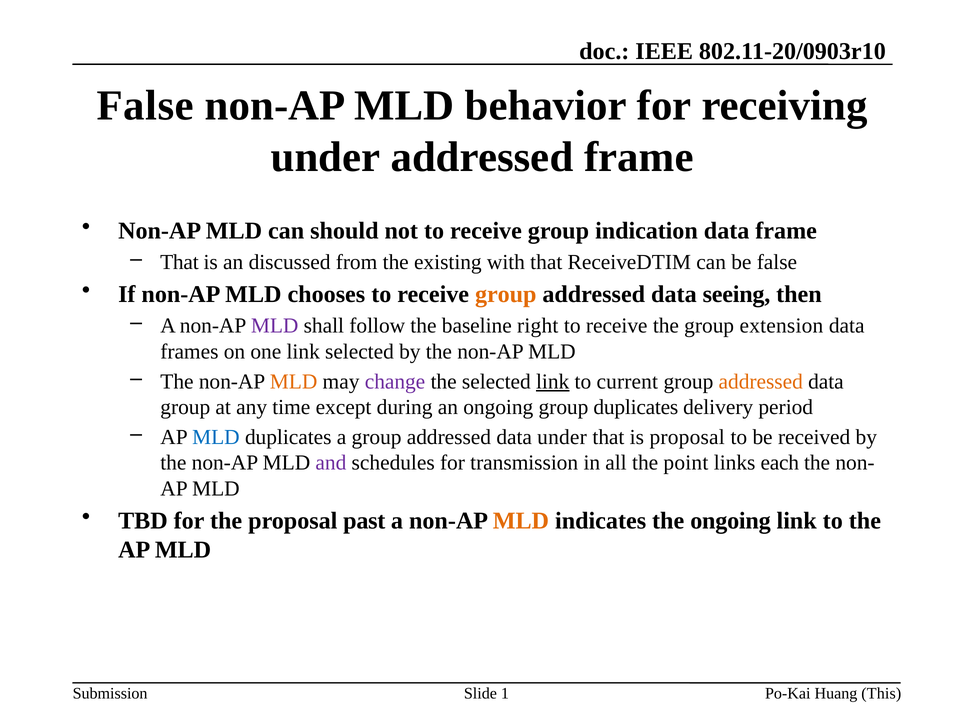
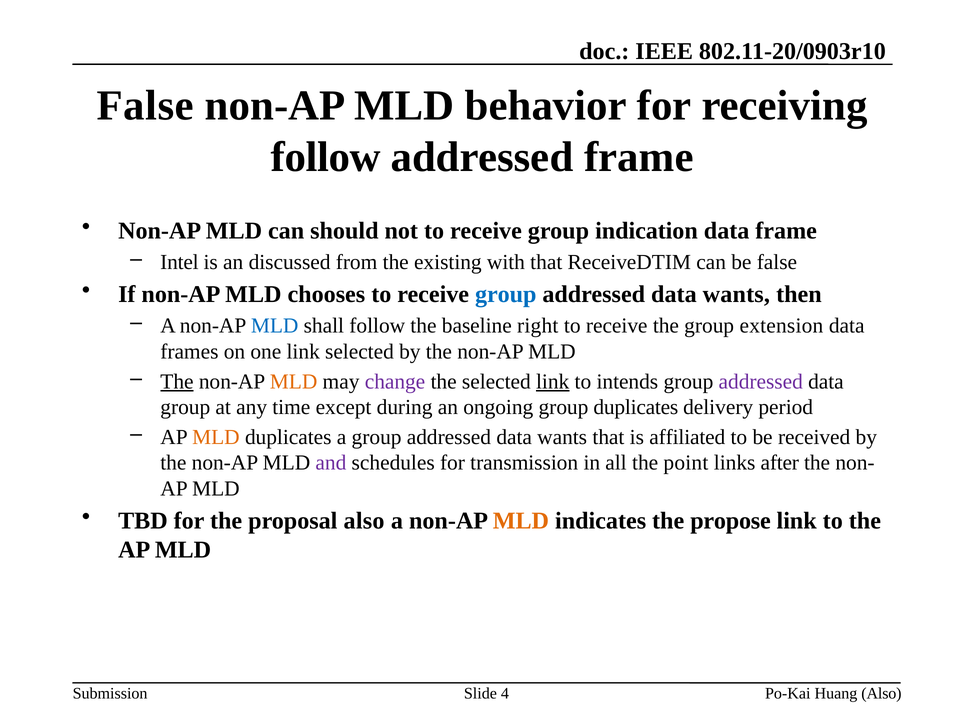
under at (326, 157): under -> follow
That at (179, 262): That -> Intel
group at (506, 295) colour: orange -> blue
seeing at (737, 295): seeing -> wants
MLD at (275, 326) colour: purple -> blue
The at (177, 382) underline: none -> present
current: current -> intends
addressed at (761, 382) colour: orange -> purple
MLD at (216, 438) colour: blue -> orange
under at (562, 438): under -> wants
is proposal: proposal -> affiliated
each: each -> after
proposal past: past -> also
the ongoing: ongoing -> propose
1: 1 -> 4
Huang This: This -> Also
